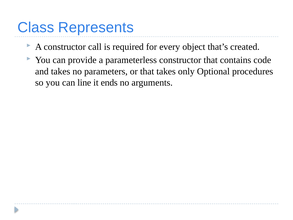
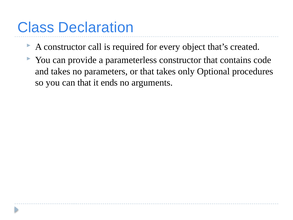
Represents: Represents -> Declaration
can line: line -> that
